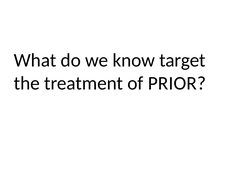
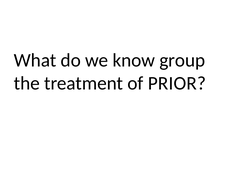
target: target -> group
